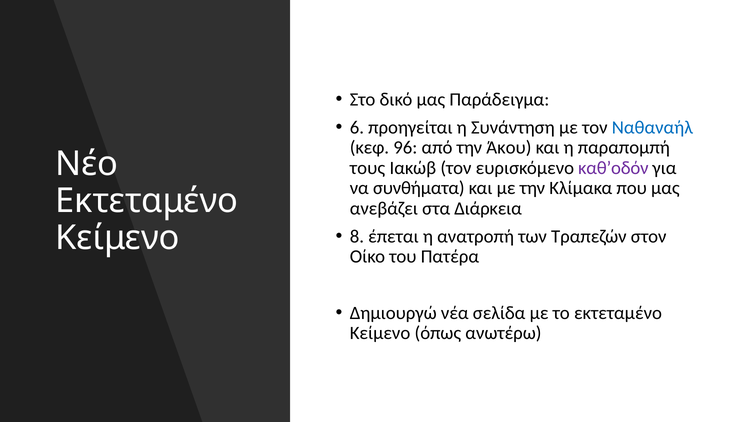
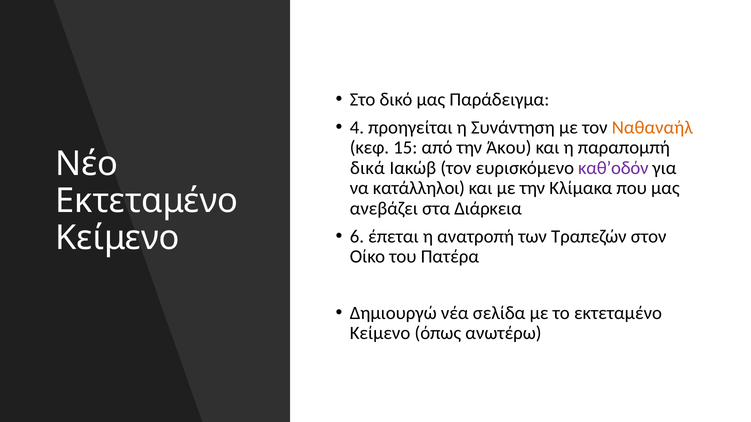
6: 6 -> 4
Ναθαναήλ colour: blue -> orange
96: 96 -> 15
τους: τους -> δικά
συνθήματα: συνθήματα -> κατάλληλοι
8: 8 -> 6
